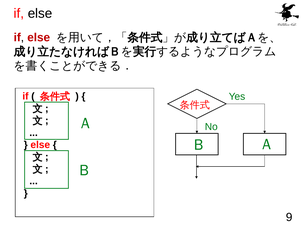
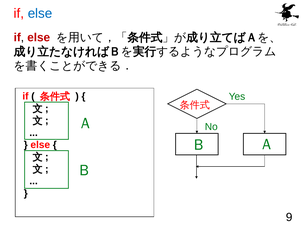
else at (40, 13) colour: black -> blue
